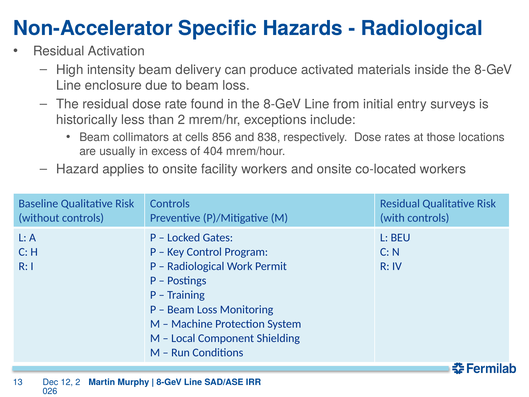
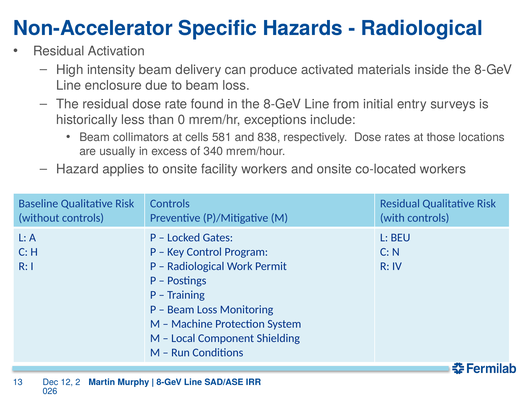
than 2: 2 -> 0
856: 856 -> 581
404: 404 -> 340
